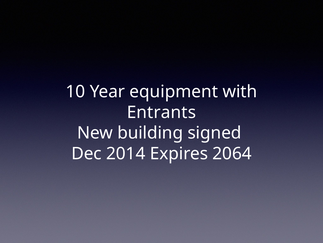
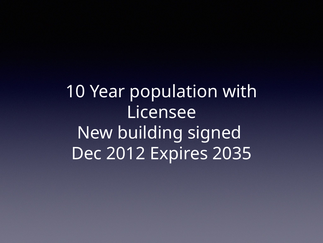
equipment: equipment -> population
Entrants: Entrants -> Licensee
2014: 2014 -> 2012
2064: 2064 -> 2035
